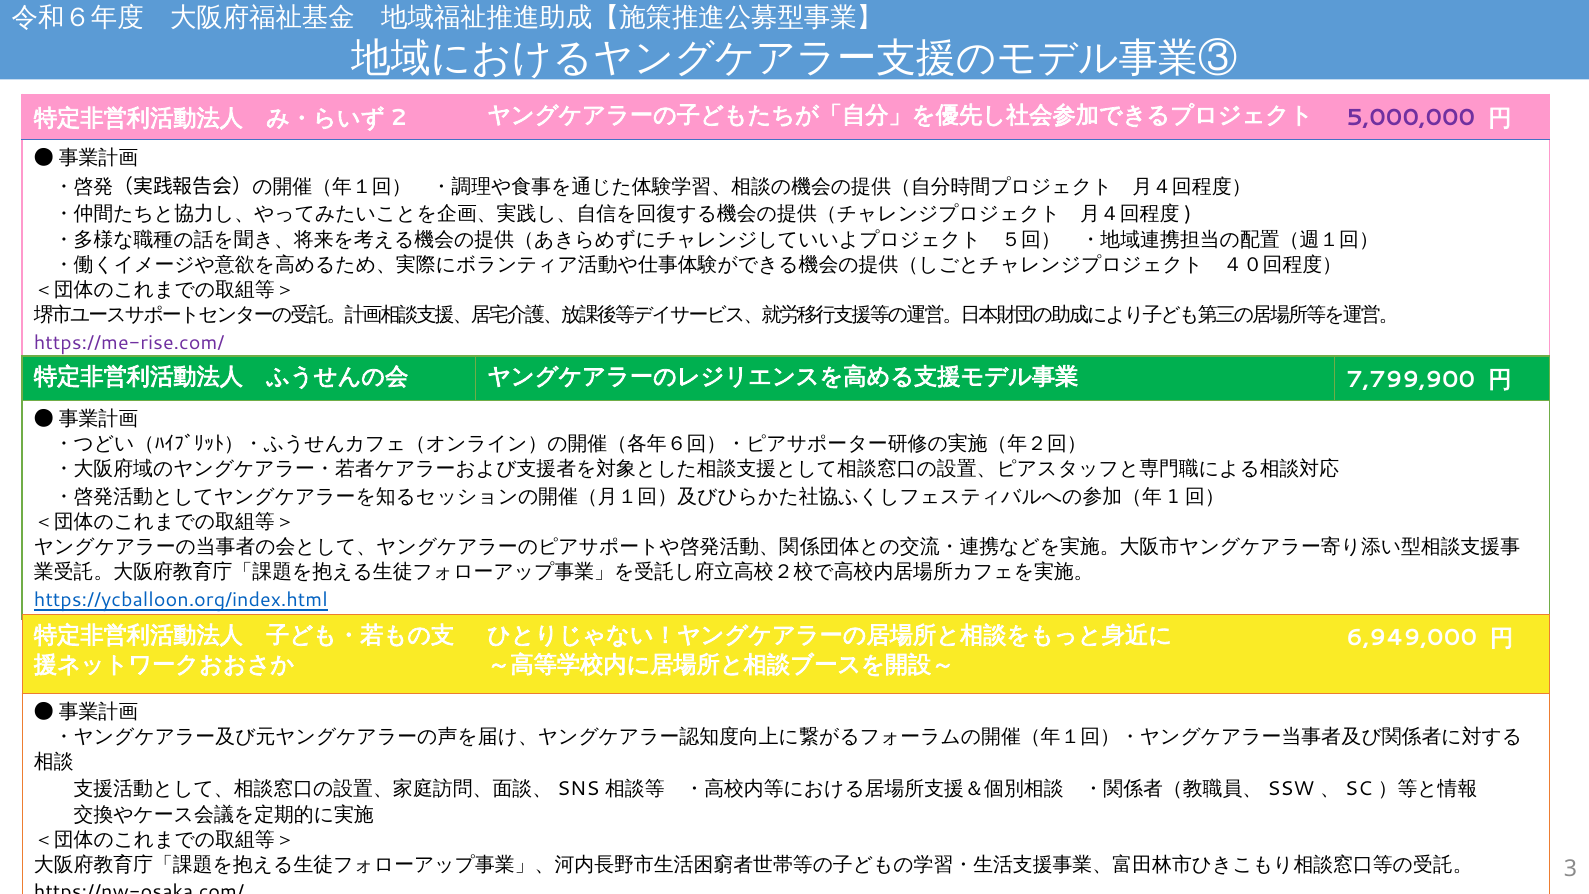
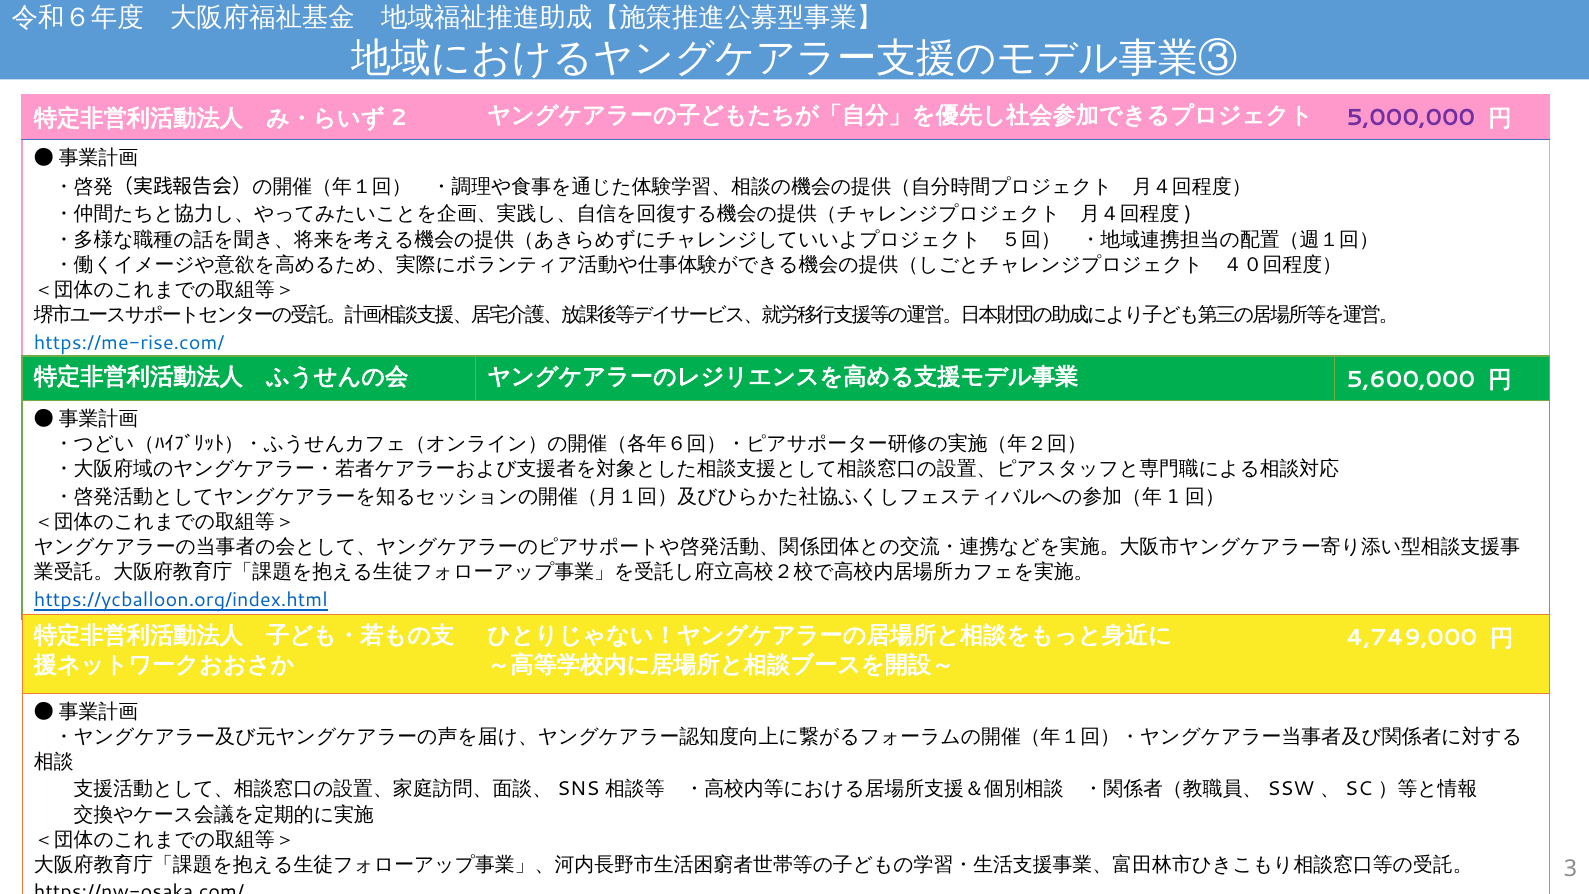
https://me-rise.com/ colour: purple -> blue
7,799,900: 7,799,900 -> 5,600,000
6,949,000: 6,949,000 -> 4,749,000
